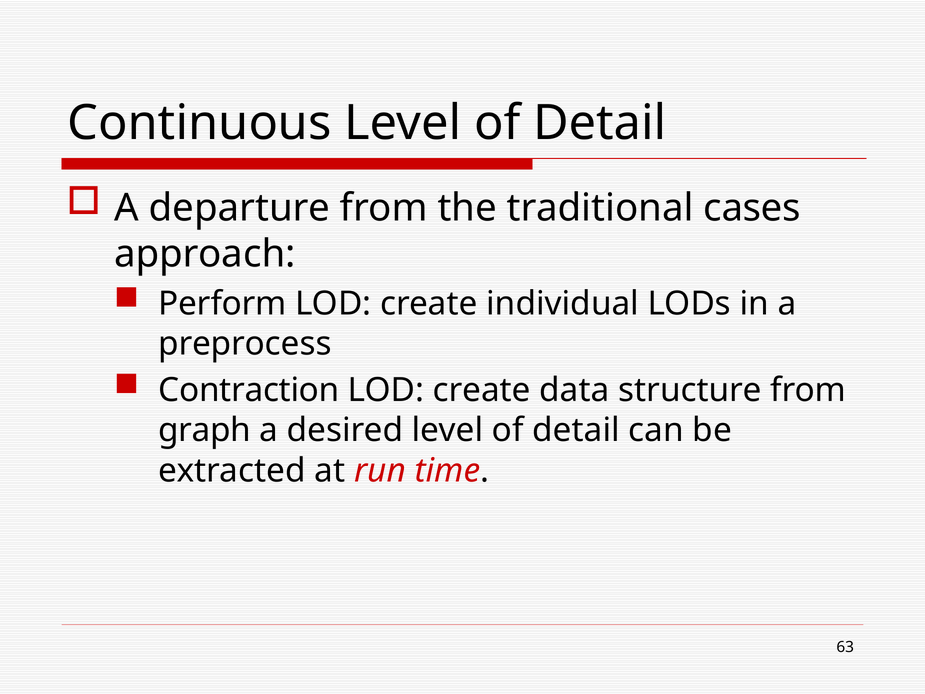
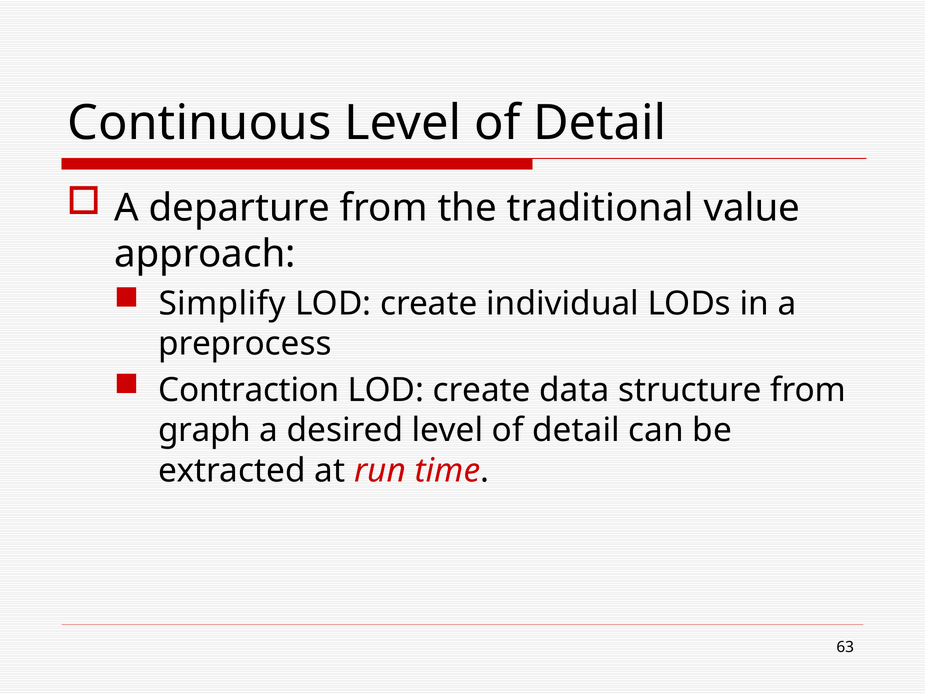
cases: cases -> value
Perform: Perform -> Simplify
